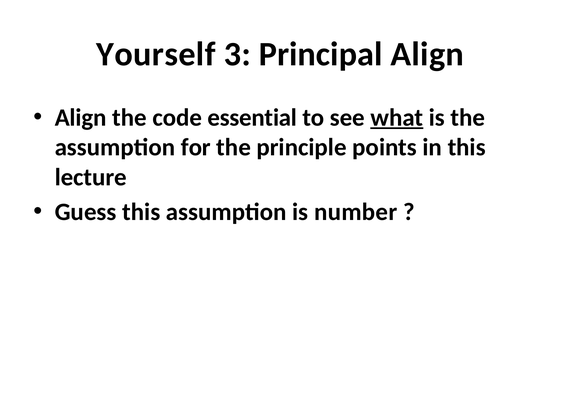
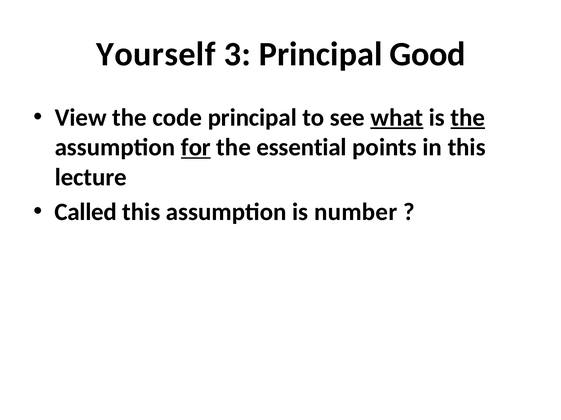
Principal Align: Align -> Good
Align at (81, 118): Align -> View
code essential: essential -> principal
the at (468, 118) underline: none -> present
for underline: none -> present
principle: principle -> essential
Guess: Guess -> Called
